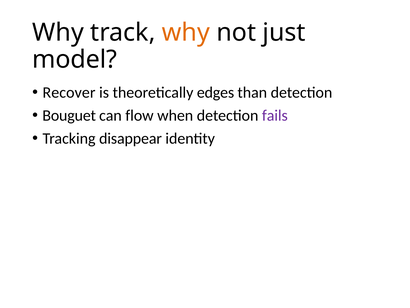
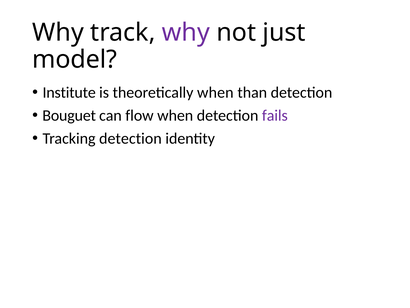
why at (186, 32) colour: orange -> purple
Recover: Recover -> Institute
theoretically edges: edges -> when
Tracking disappear: disappear -> detection
